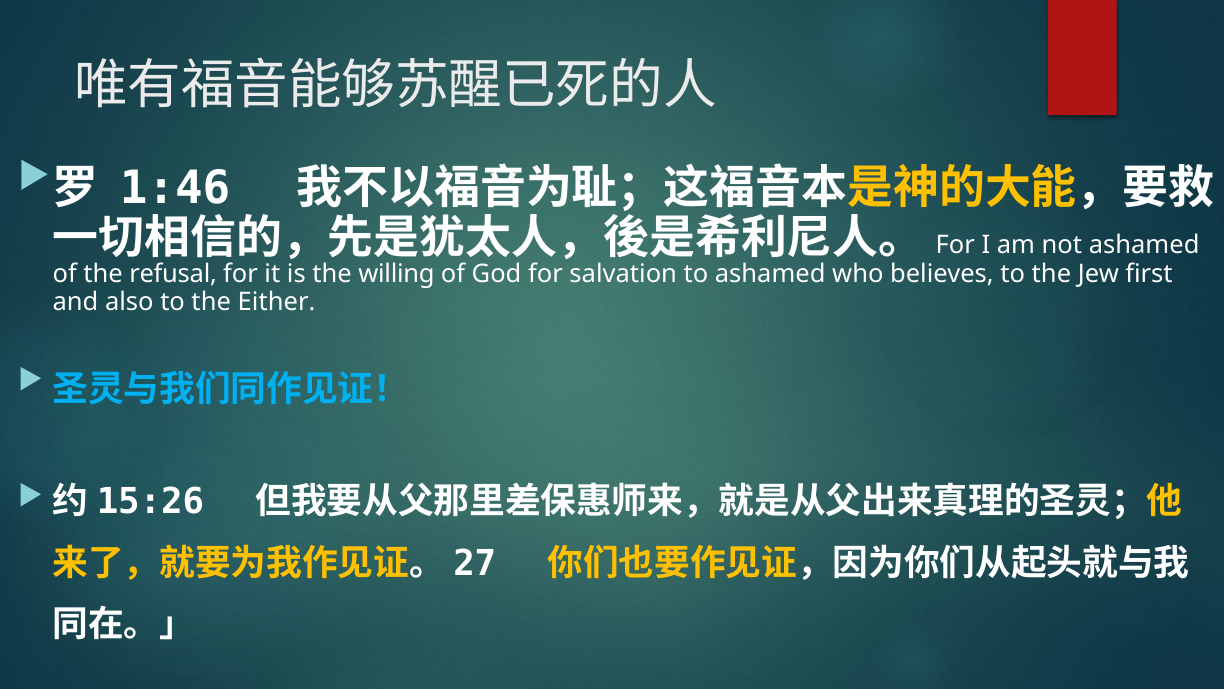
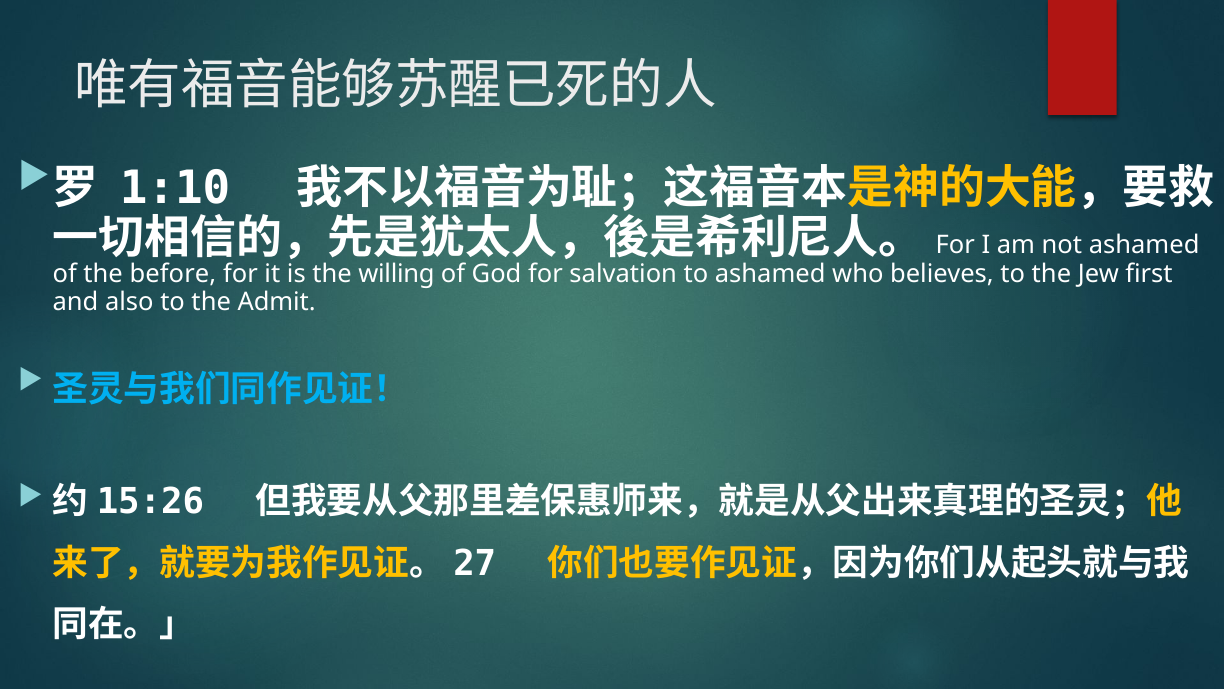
1:46: 1:46 -> 1:10
refusal: refusal -> before
Either: Either -> Admit
